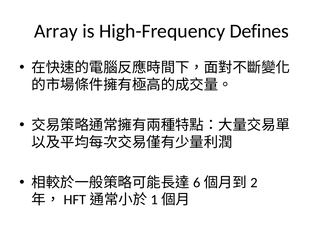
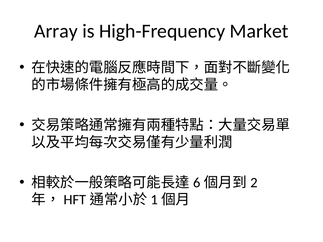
Defines: Defines -> Market
